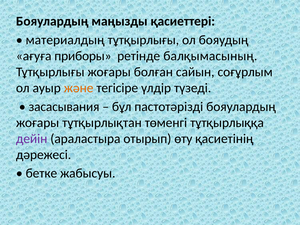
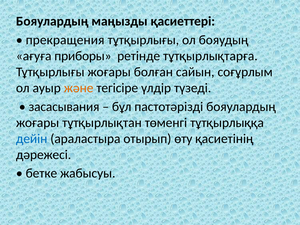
материалдың: материалдың -> прекращения
балқымасының: балқымасының -> тұтқырлықтарға
дейін colour: purple -> blue
